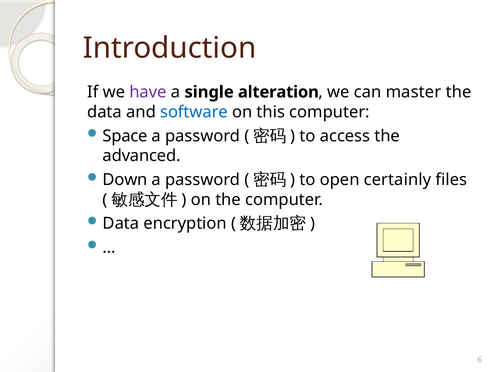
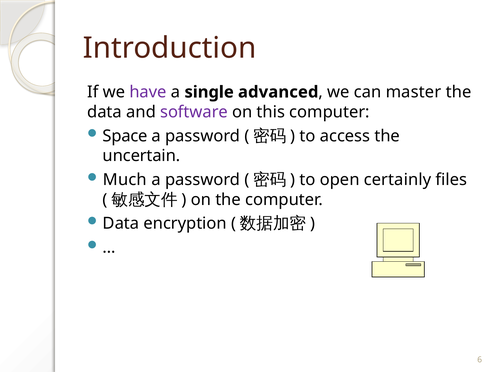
alteration: alteration -> advanced
software colour: blue -> purple
advanced: advanced -> uncertain
Down: Down -> Much
